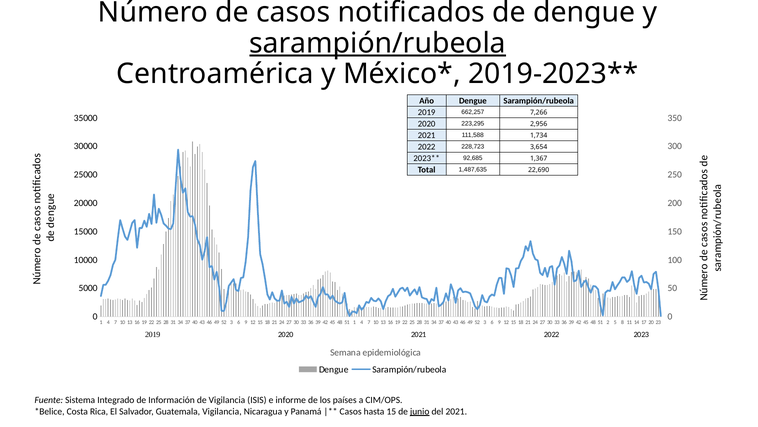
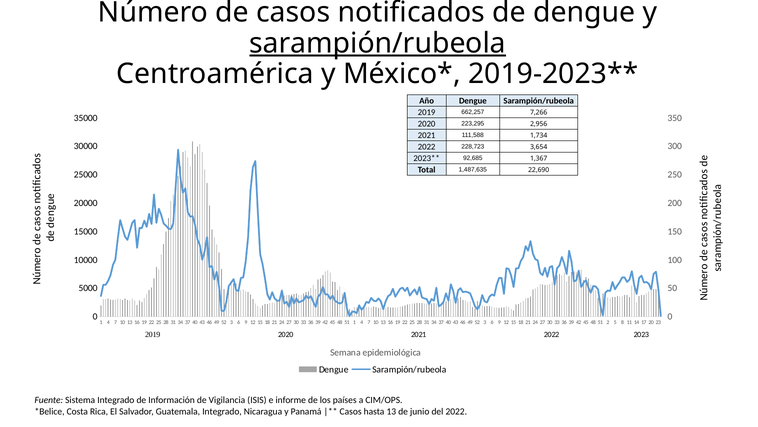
Guatemala Vigilancia: Vigilancia -> Integrado
hasta 15: 15 -> 13
junio underline: present -> none
del 2021: 2021 -> 2022
